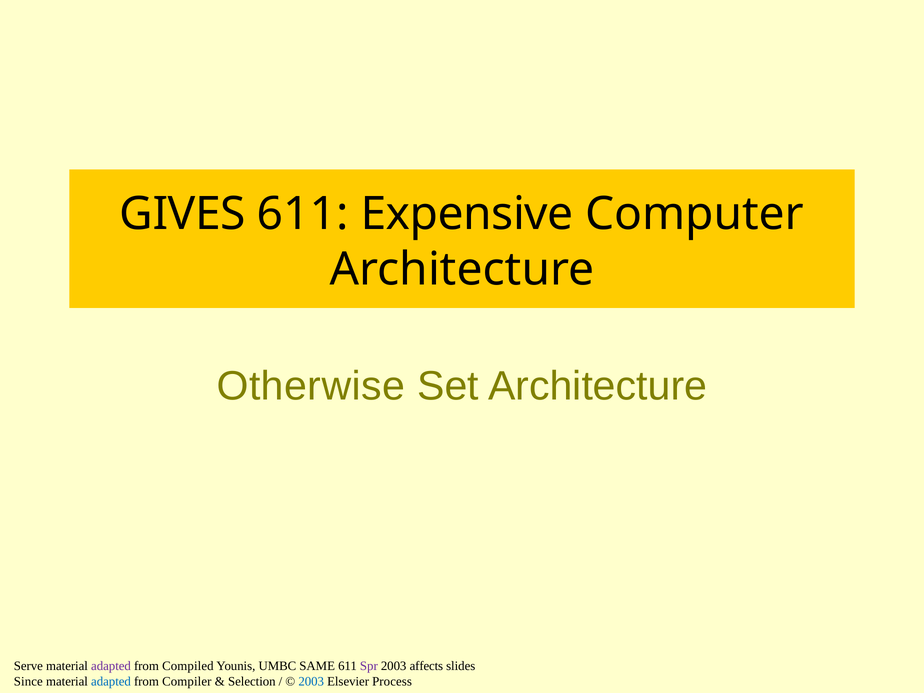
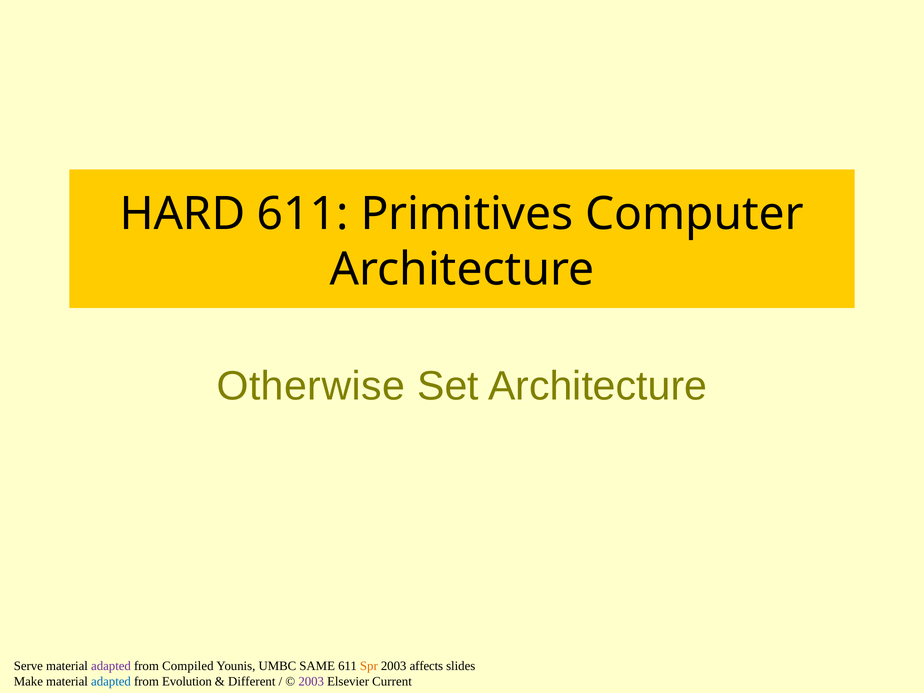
GIVES: GIVES -> HARD
Expensive: Expensive -> Primitives
Spr colour: purple -> orange
Since: Since -> Make
Compiler: Compiler -> Evolution
Selection: Selection -> Different
2003 at (311, 681) colour: blue -> purple
Process: Process -> Current
